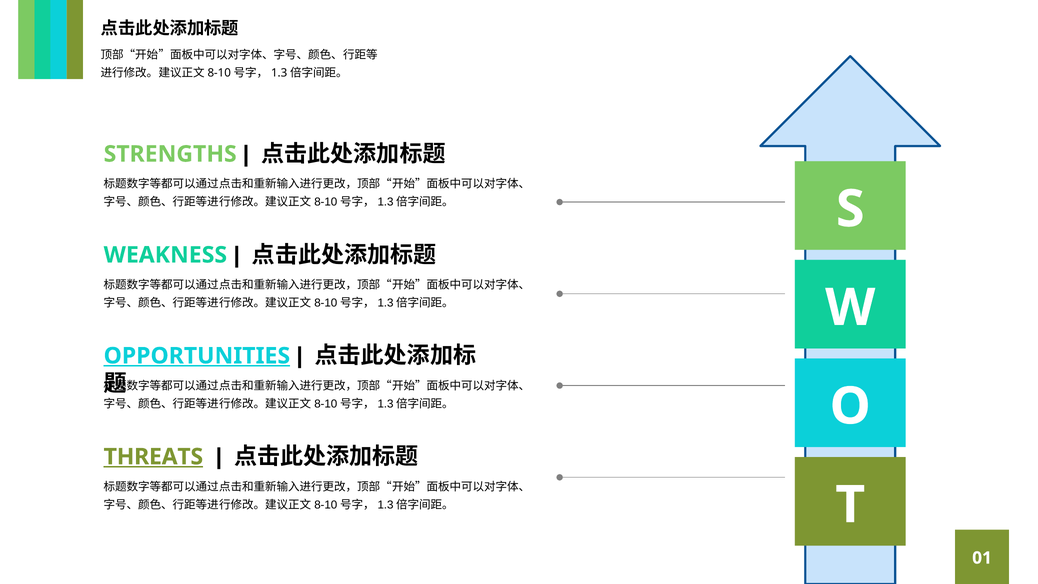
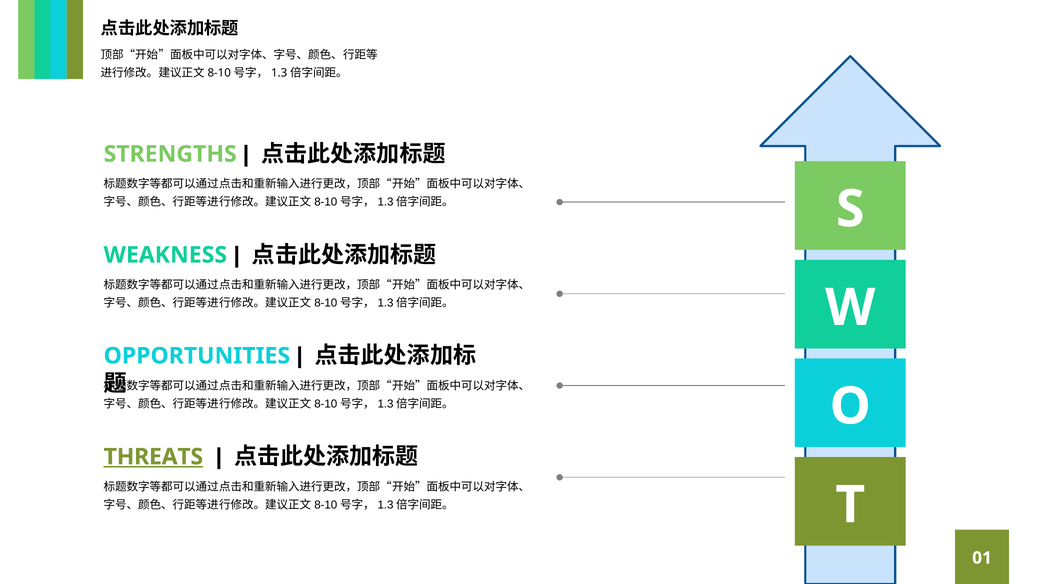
OPPORTUNITIES underline: present -> none
